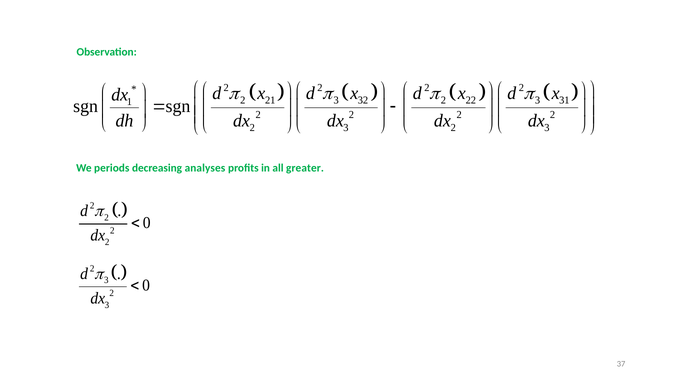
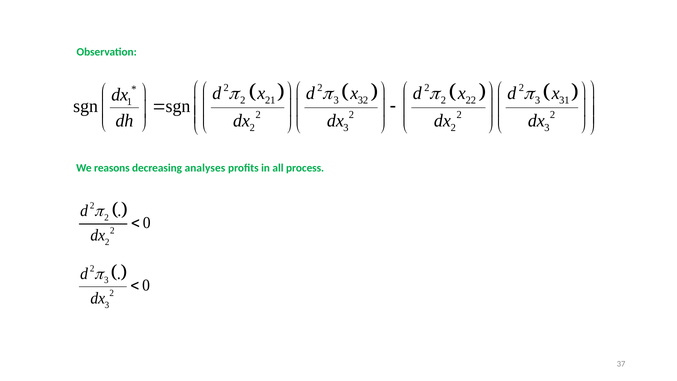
periods: periods -> reasons
greater: greater -> process
